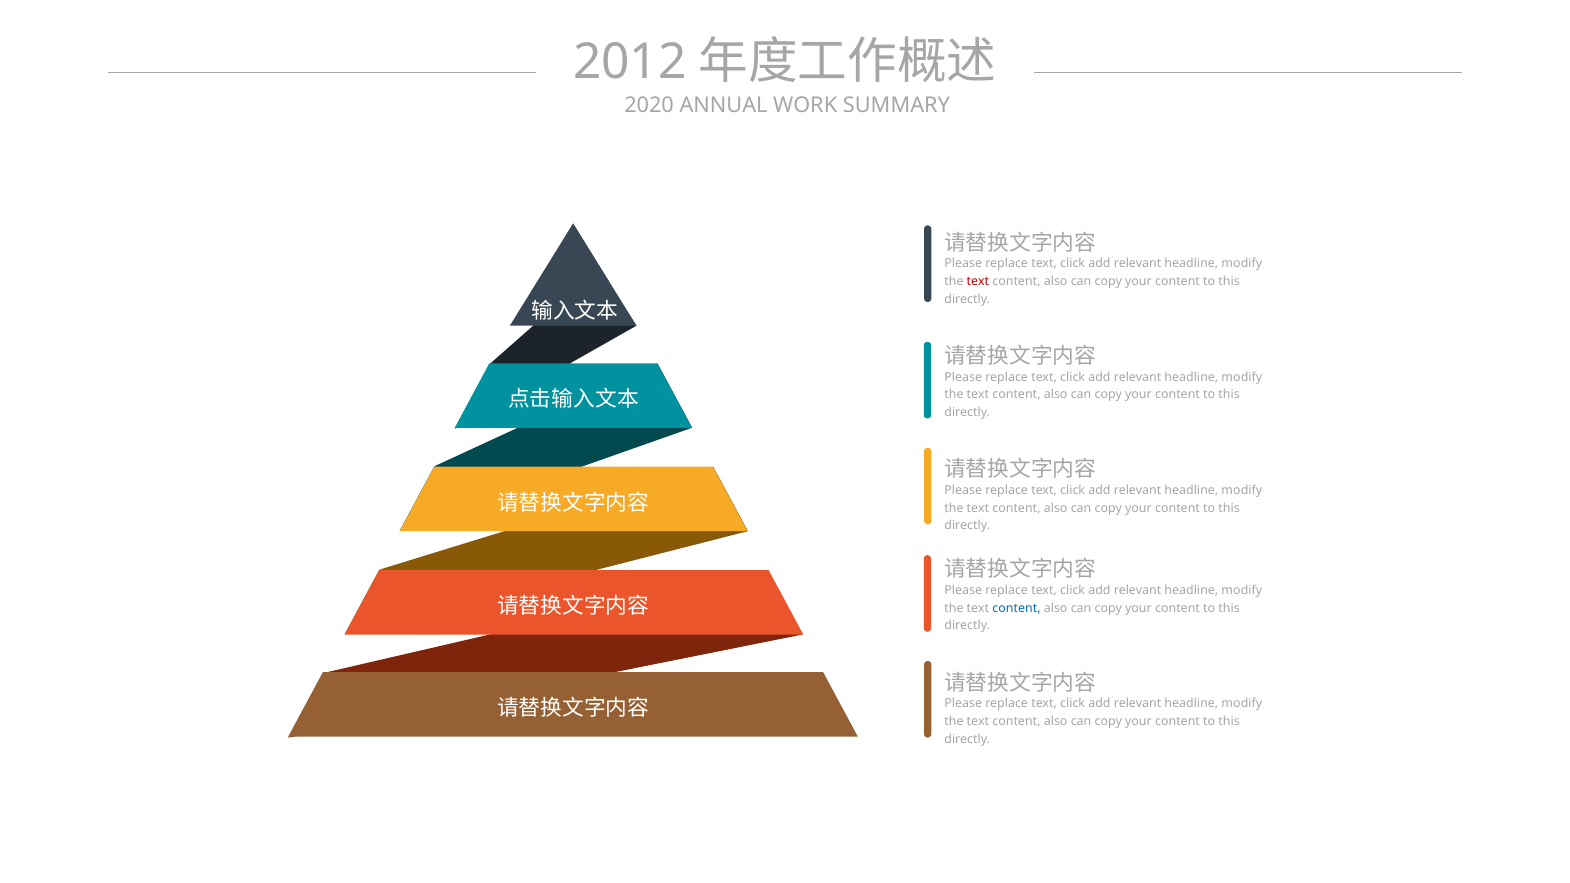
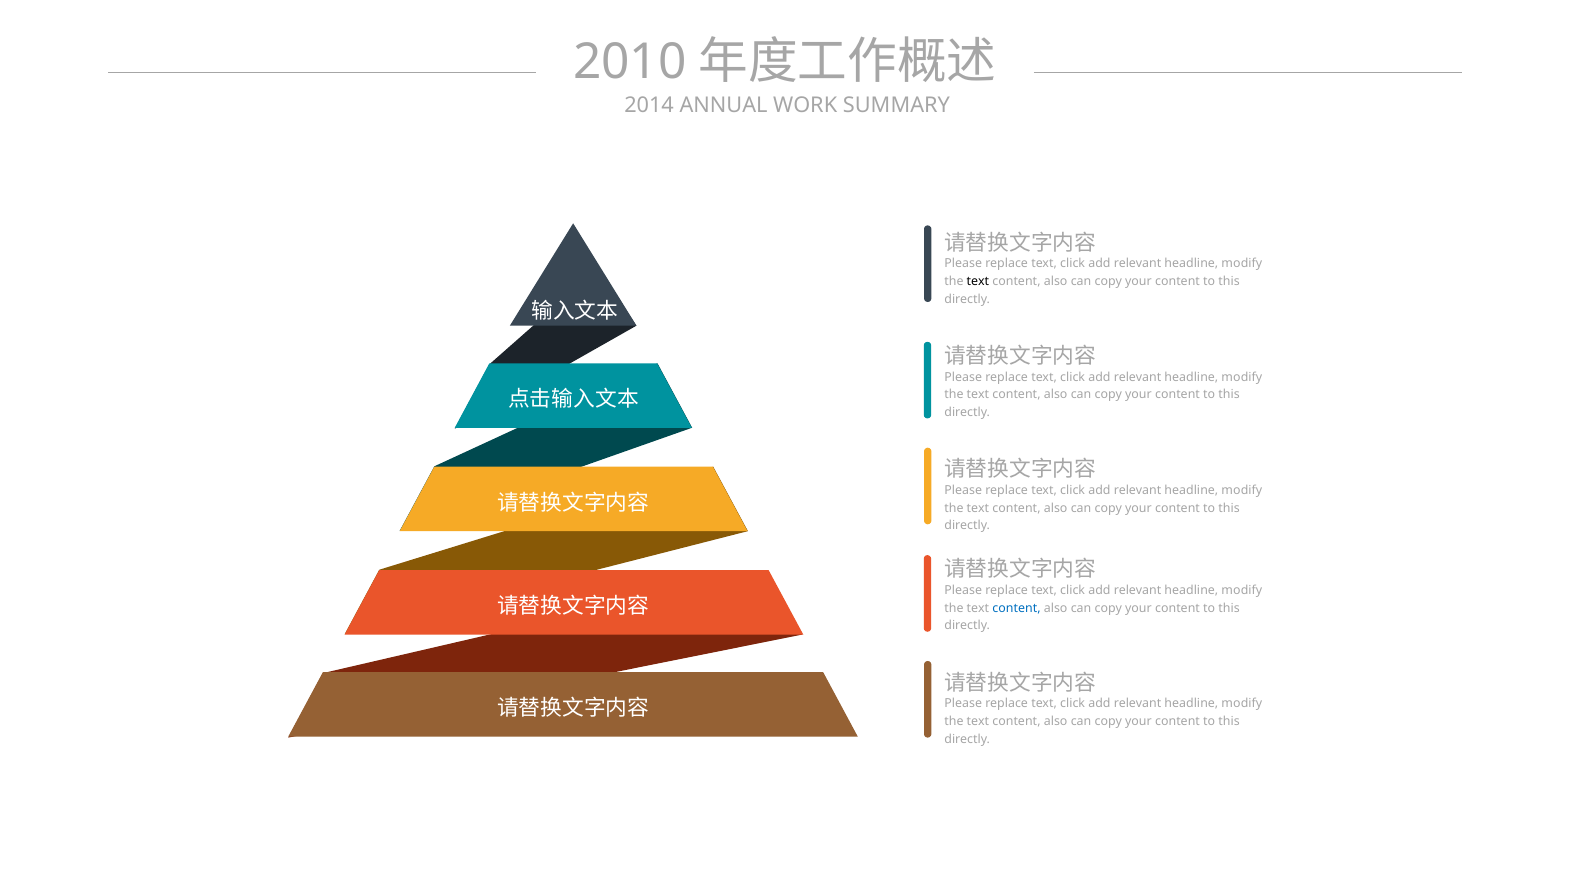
2012: 2012 -> 2010
2020: 2020 -> 2014
text at (978, 281) colour: red -> black
